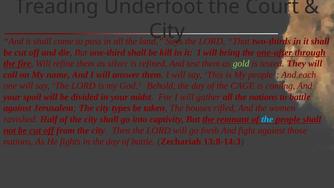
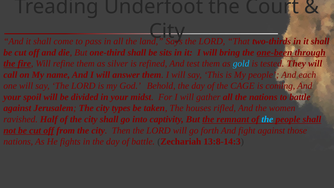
kill: kill -> sits
one-after: one-after -> one-been
gold colour: light green -> light blue
